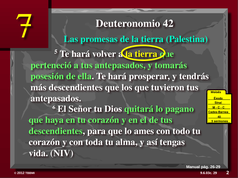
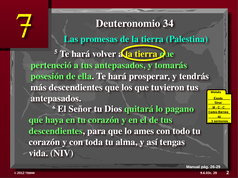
42: 42 -> 34
